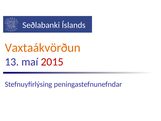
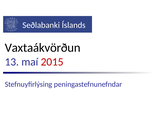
Vaxtaákvörðun colour: orange -> black
